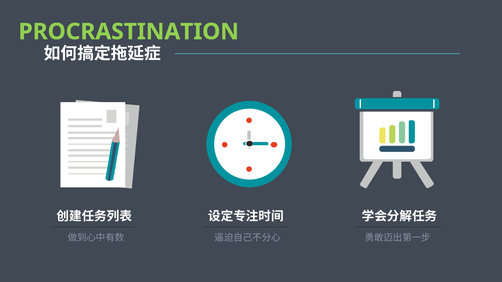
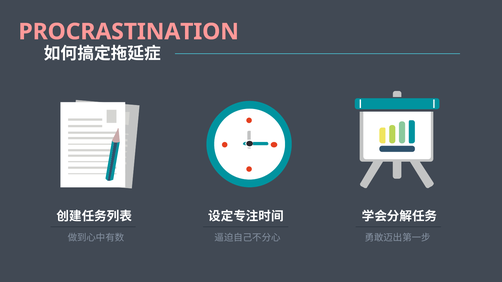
PROCRASTINATION colour: light green -> pink
